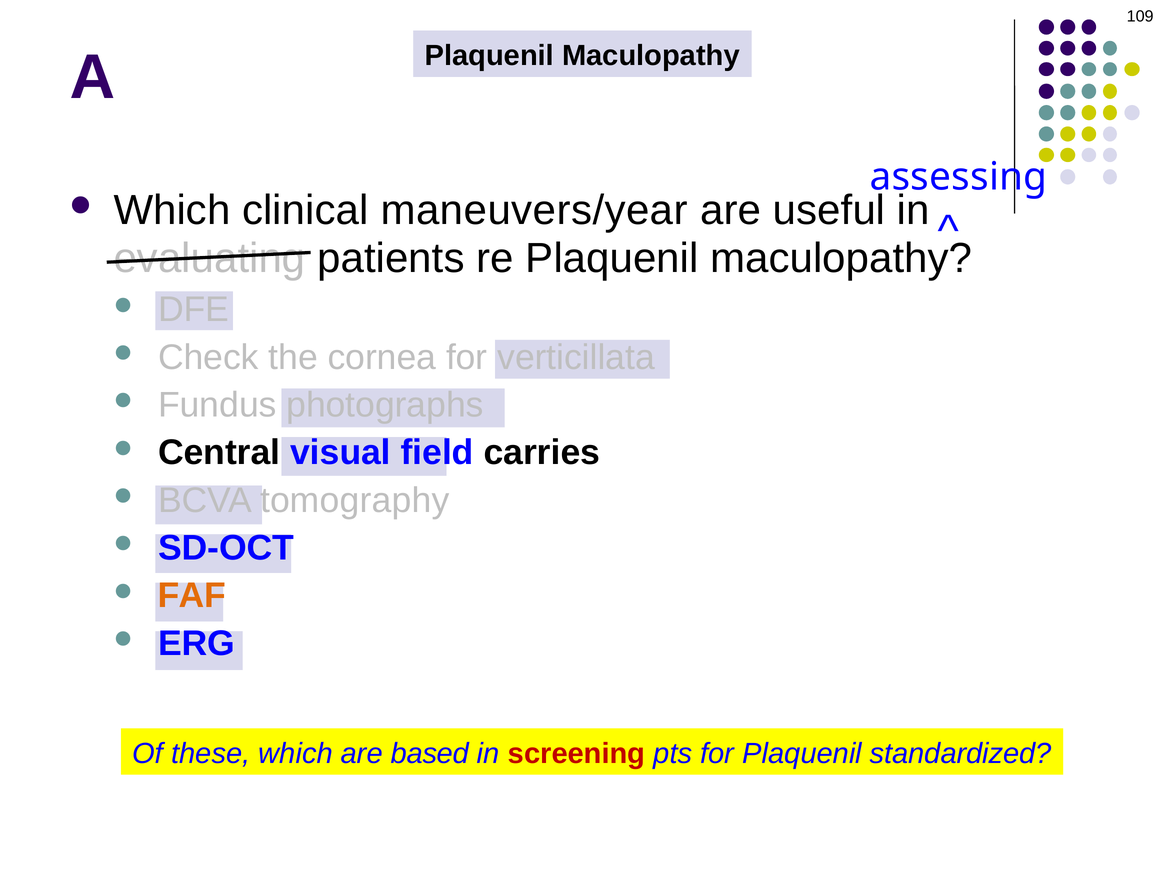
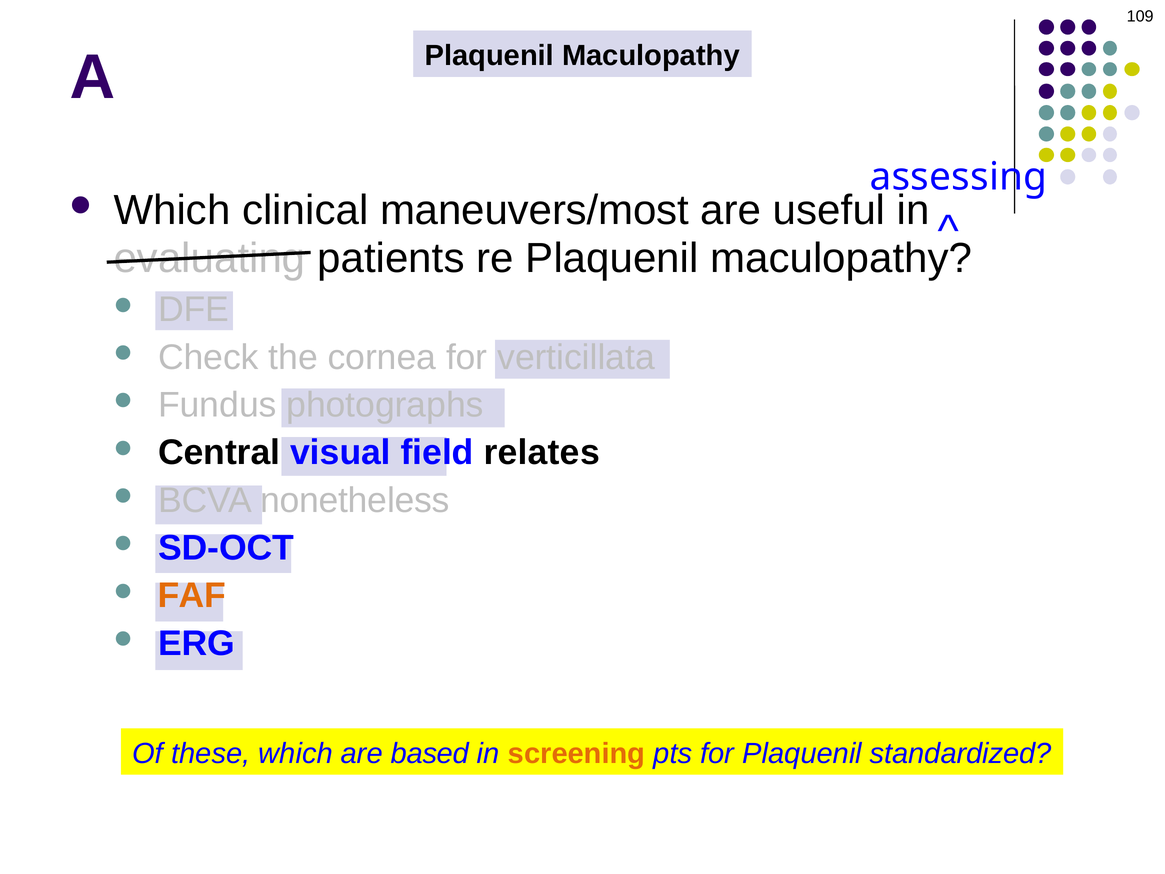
maneuvers/year: maneuvers/year -> maneuvers/most
carries: carries -> relates
tomography: tomography -> nonetheless
screening colour: red -> orange
